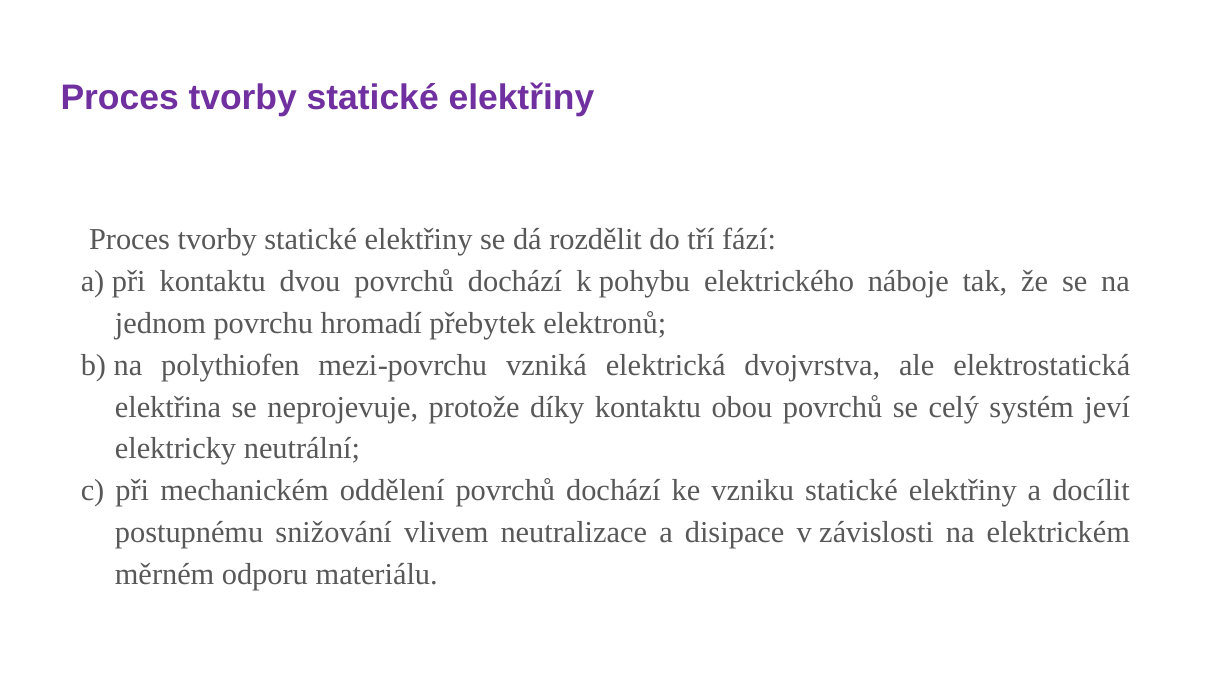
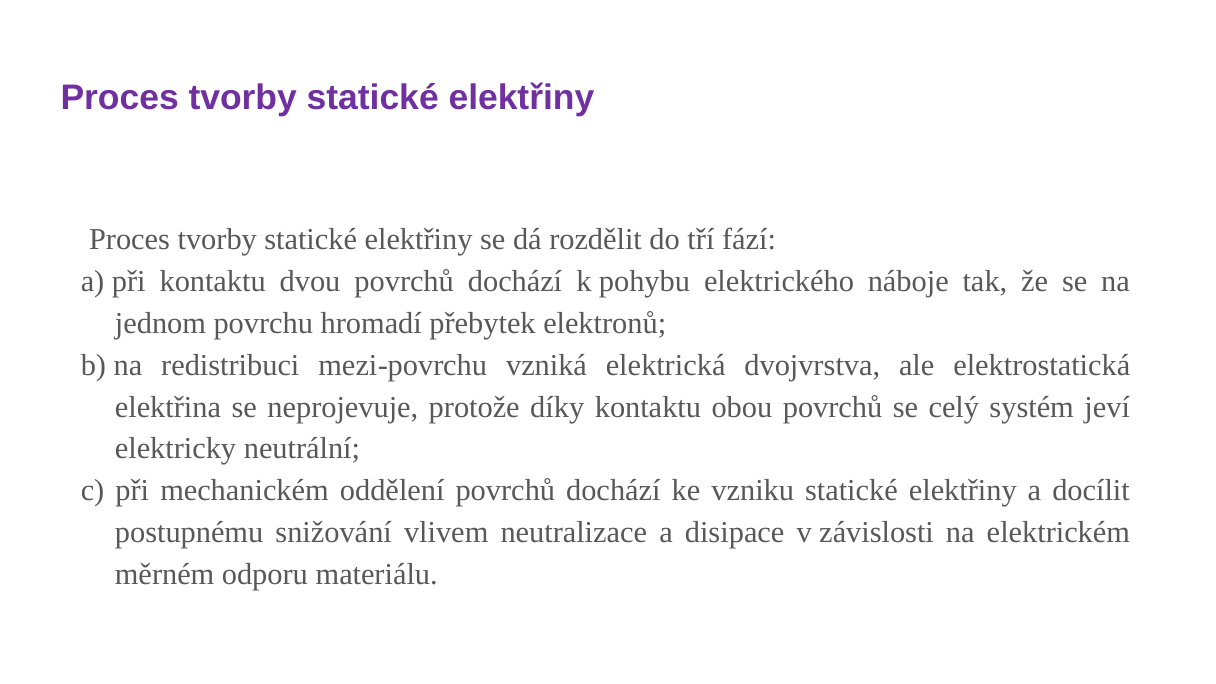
polythiofen: polythiofen -> redistribuci
